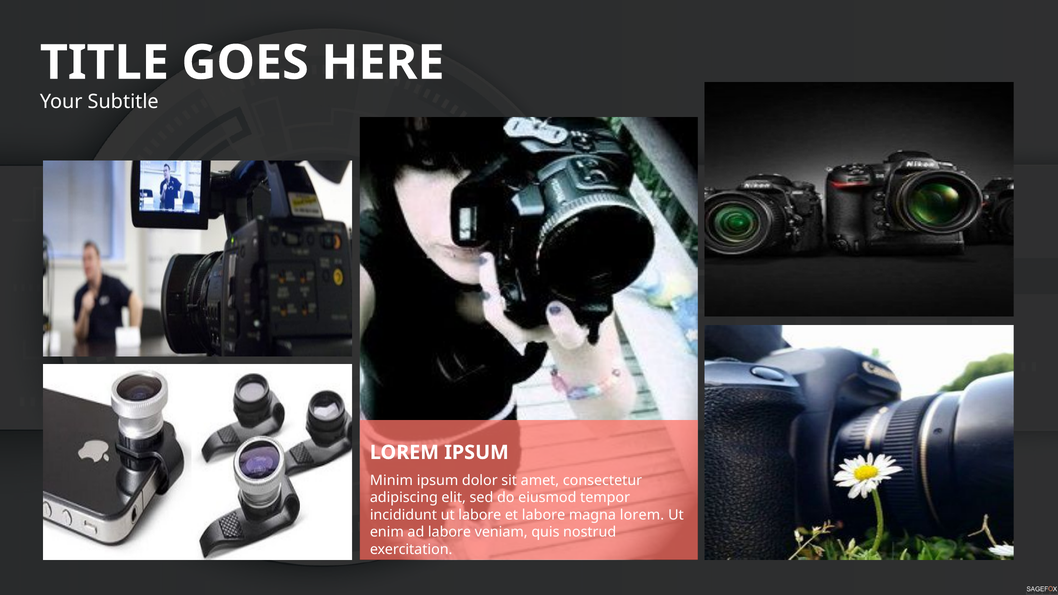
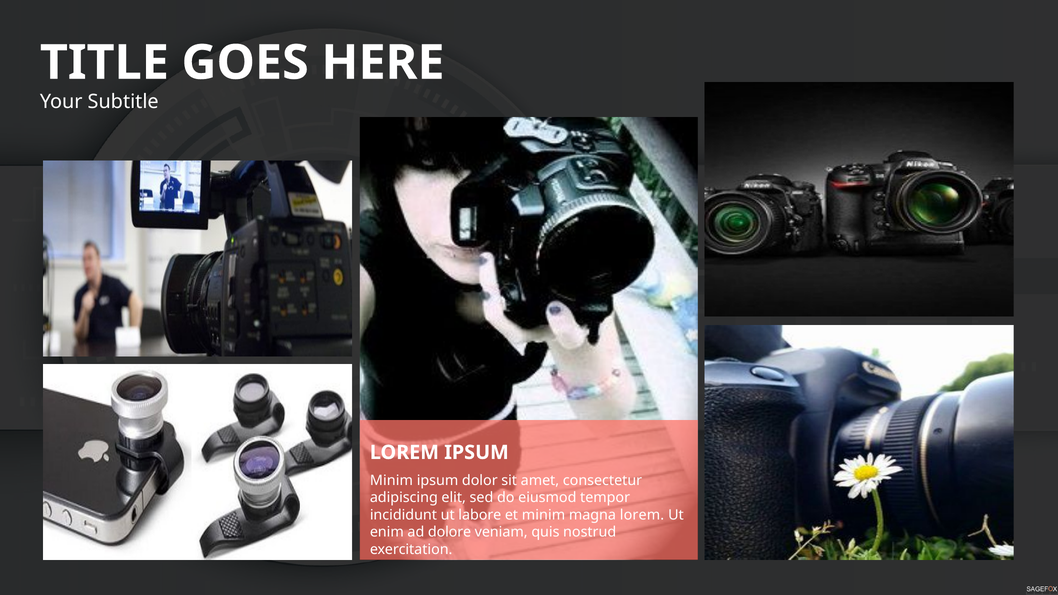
et labore: labore -> minim
ad labore: labore -> dolore
